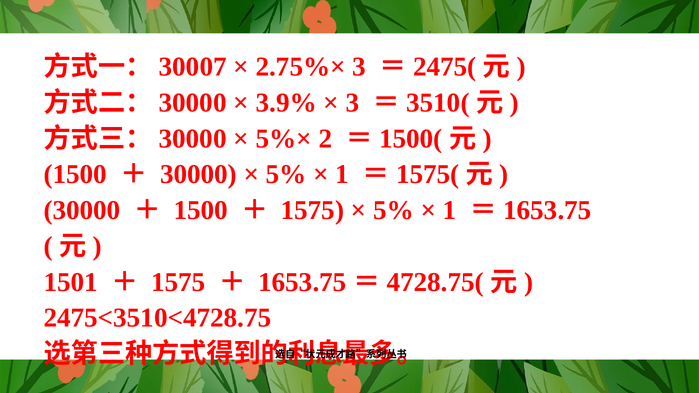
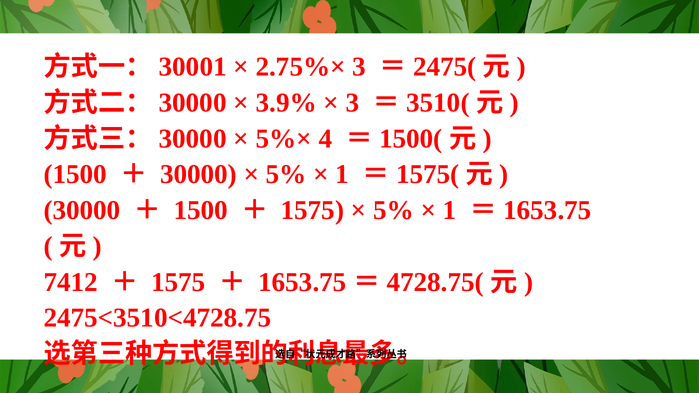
30007: 30007 -> 30001
2: 2 -> 4
1501: 1501 -> 7412
